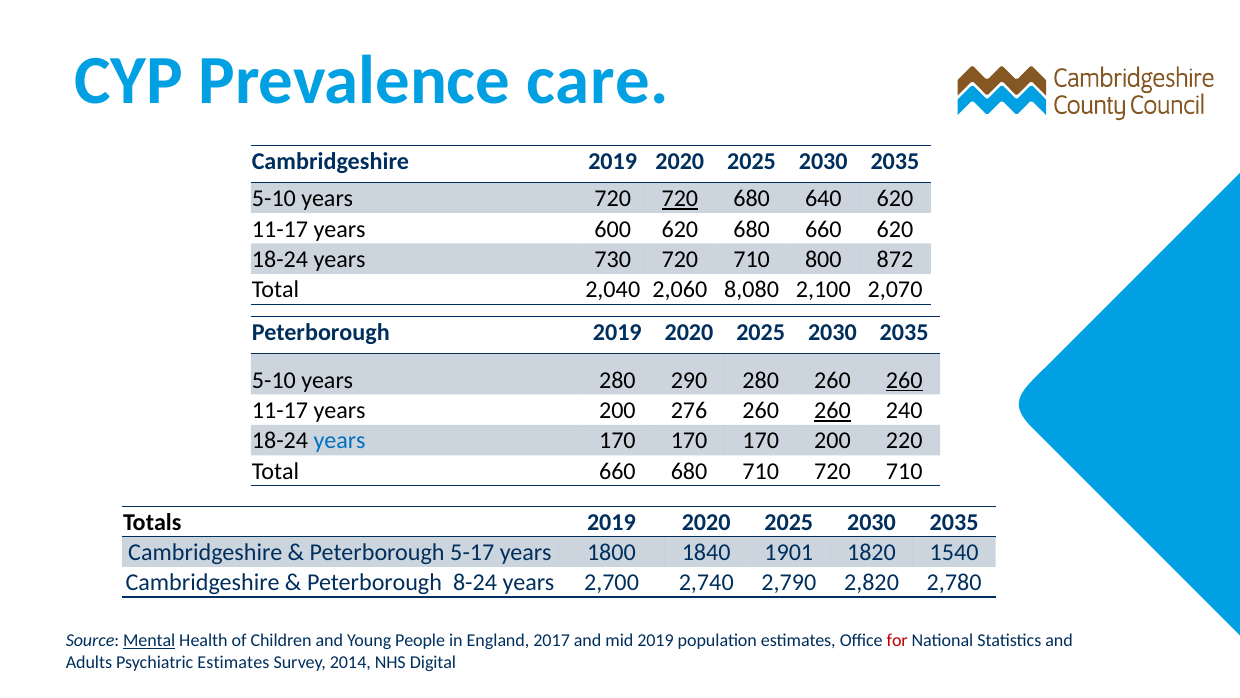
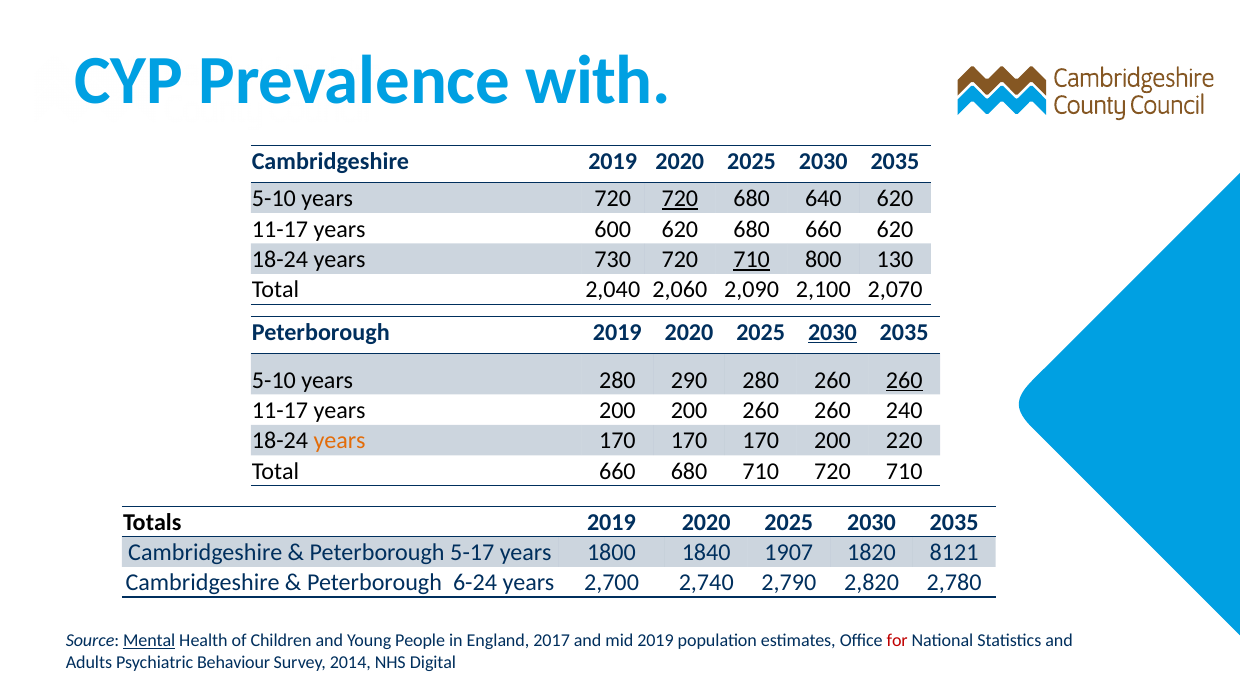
care: care -> with
710 at (752, 259) underline: none -> present
872: 872 -> 130
8,080: 8,080 -> 2,090
2030 at (832, 332) underline: none -> present
200 276: 276 -> 200
260 at (833, 410) underline: present -> none
years at (340, 441) colour: blue -> orange
1901: 1901 -> 1907
1540: 1540 -> 8121
8-24: 8-24 -> 6-24
Psychiatric Estimates: Estimates -> Behaviour
